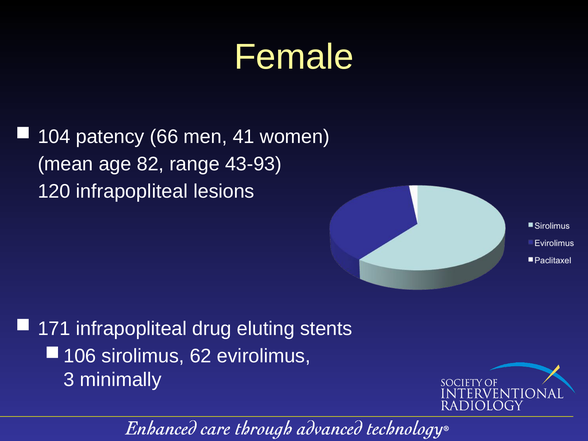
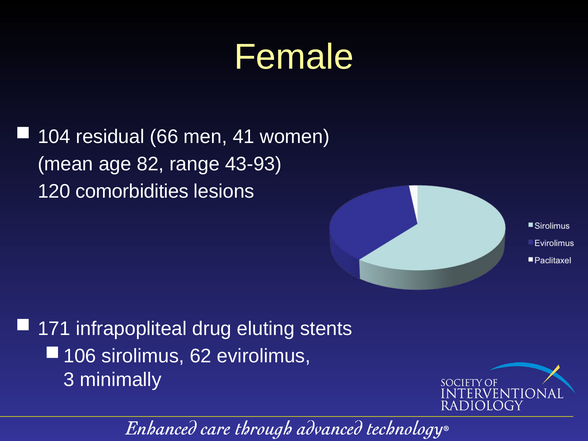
patency: patency -> residual
120 infrapopliteal: infrapopliteal -> comorbidities
